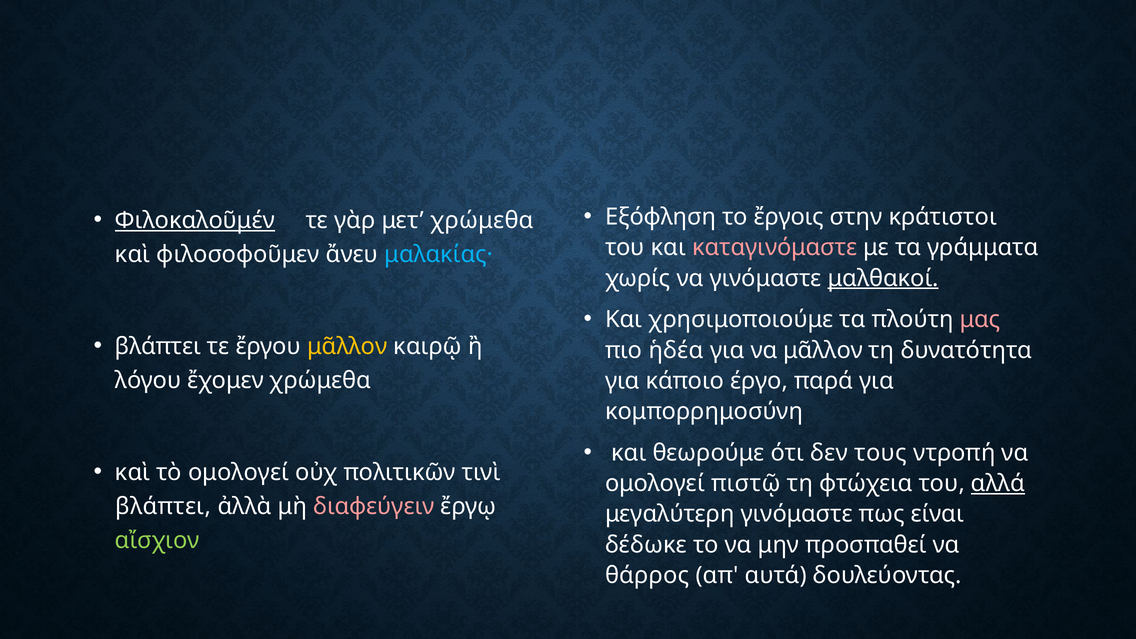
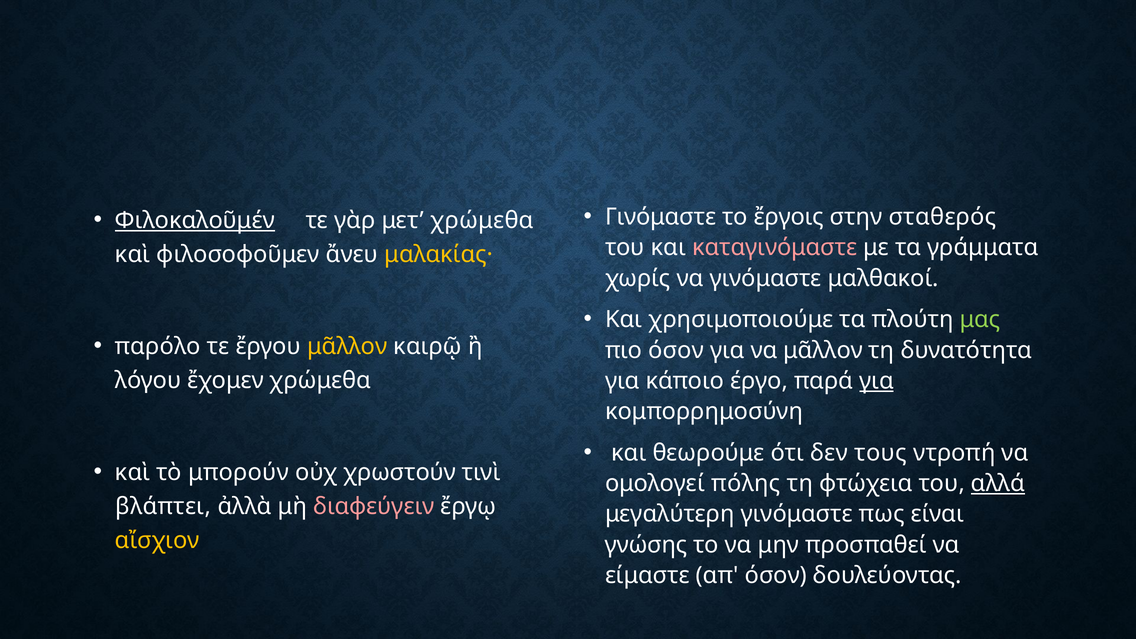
Εξόφληση at (661, 217): Εξόφληση -> Γινόμαστε
κράτιστοι: κράτιστοι -> σταθερός
μαλακίας· colour: light blue -> yellow
μαλθακοί underline: present -> none
μας colour: pink -> light green
βλάπτει at (158, 346): βλάπτει -> παρόλο
πιο ἡδέα: ἡδέα -> όσον
για at (877, 381) underline: none -> present
τὸ ομολογεί: ομολογεί -> μπορούν
πολιτικῶν: πολιτικῶν -> χρωστούν
πιστῷ: πιστῷ -> πόλης
αἴσχιον colour: light green -> yellow
δέδωκε: δέδωκε -> γνώσης
θάρρος: θάρρος -> είμαστε
απ αυτά: αυτά -> όσον
